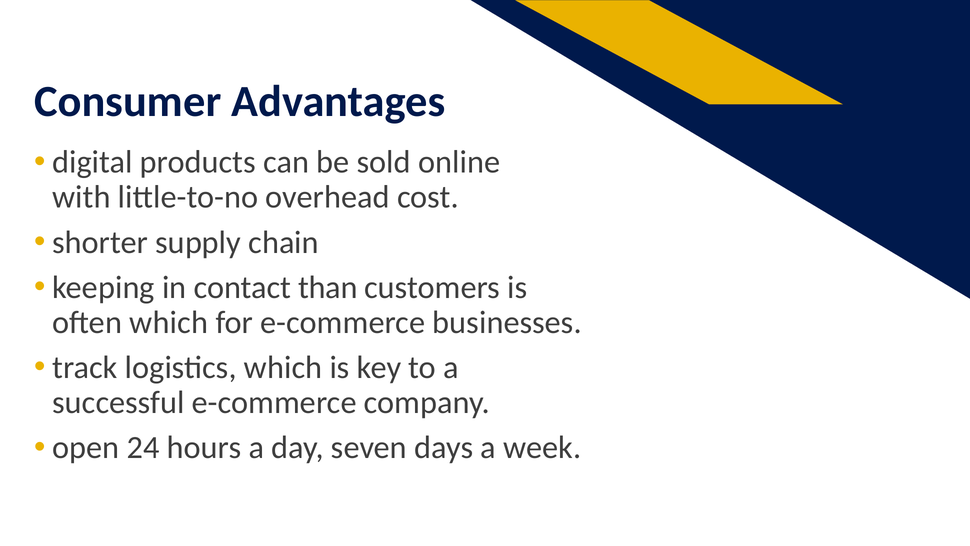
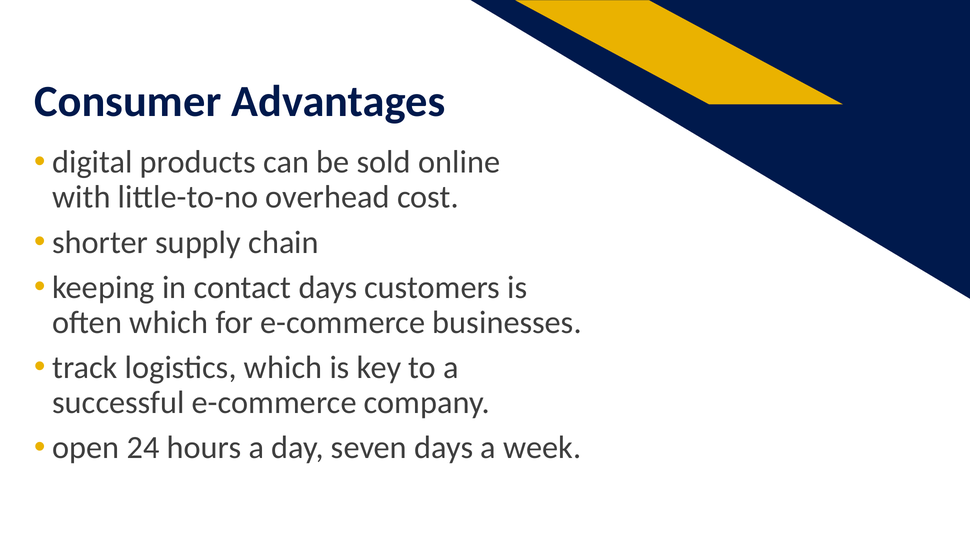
contact than: than -> days
